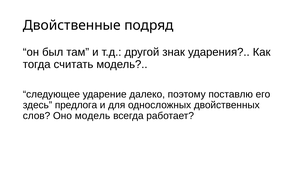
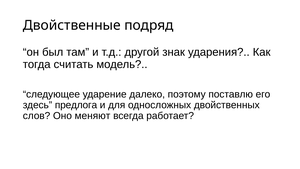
Оно модель: модель -> меняют
